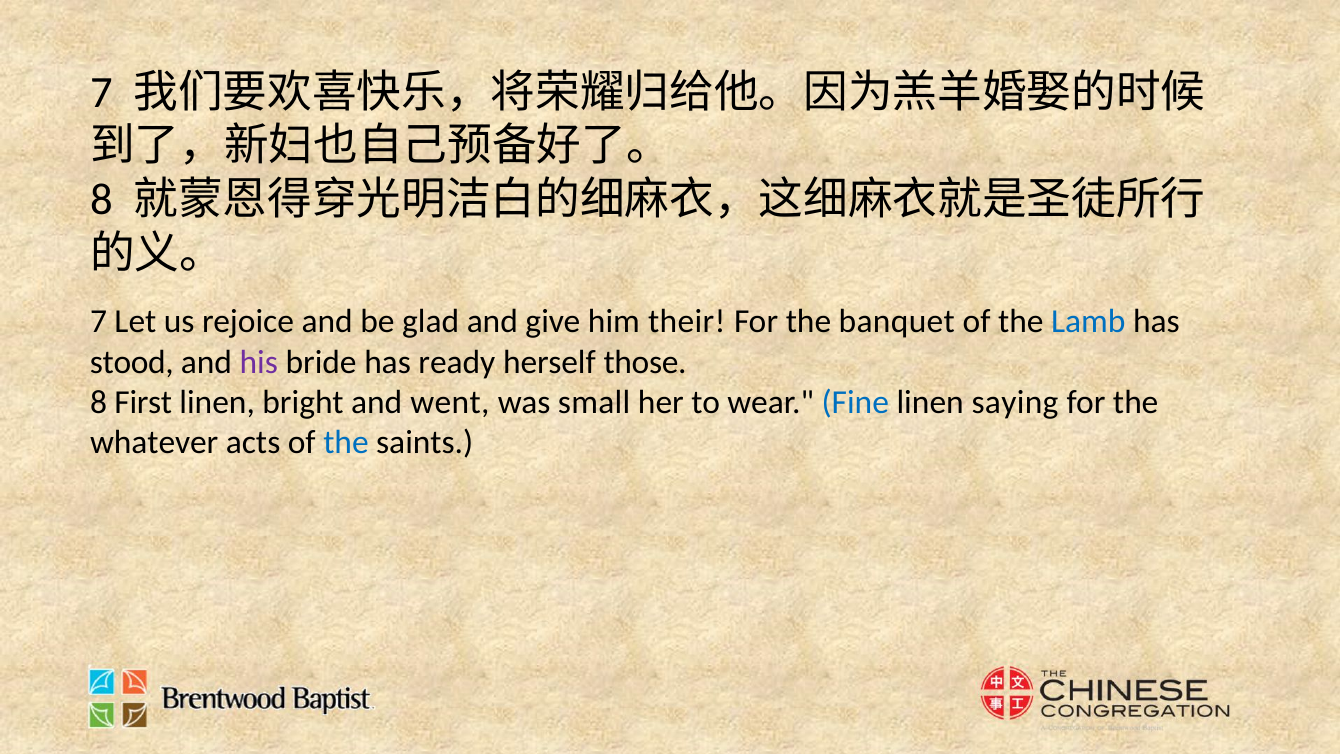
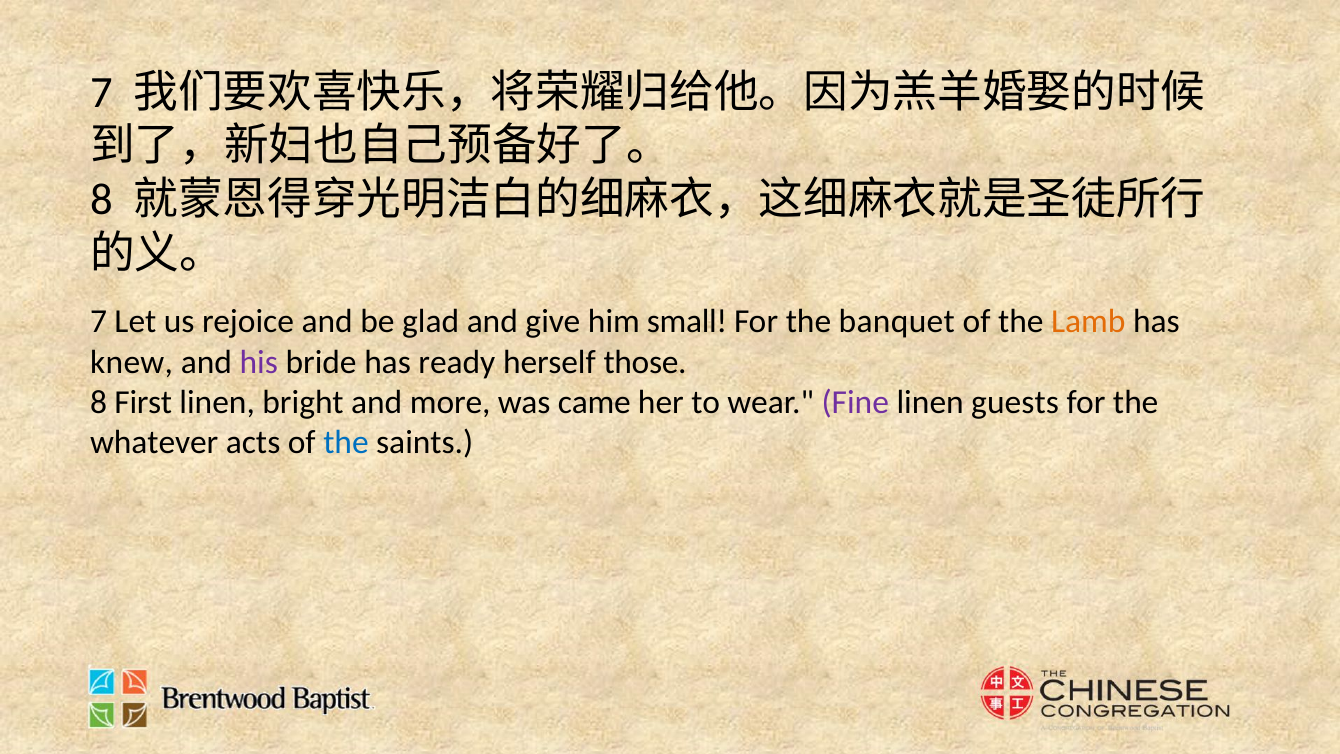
their: their -> small
Lamb colour: blue -> orange
stood: stood -> knew
went: went -> more
small: small -> came
Fine colour: blue -> purple
saying: saying -> guests
